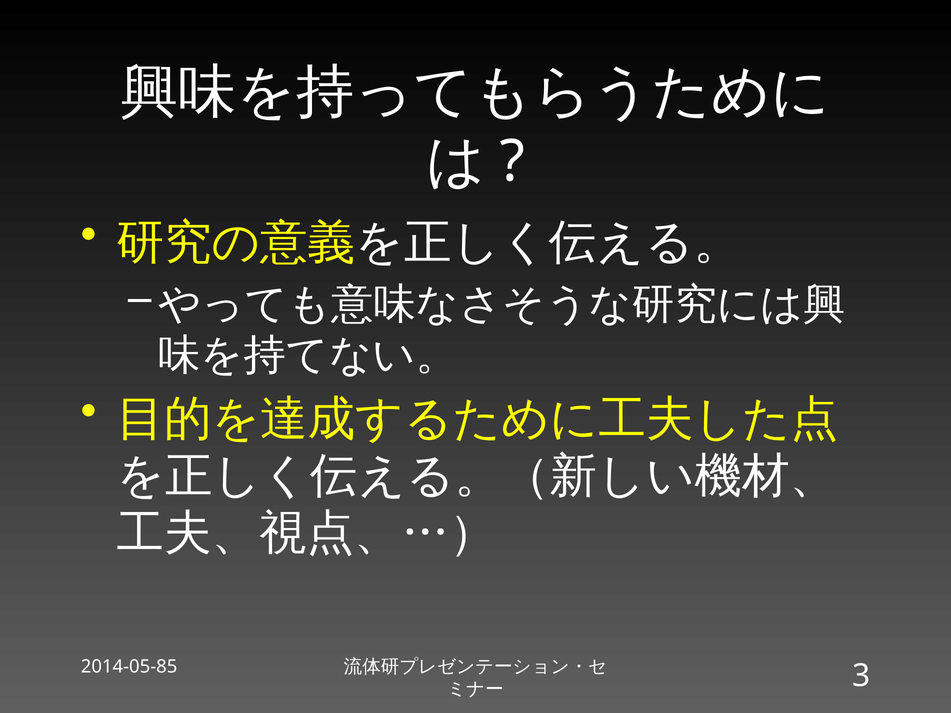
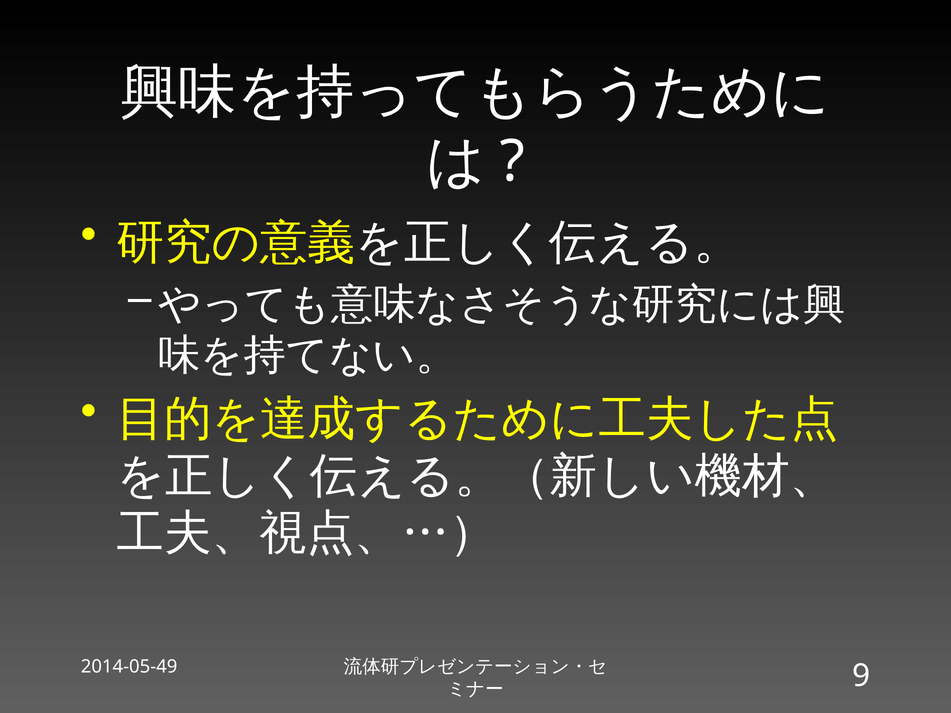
2014-05-85: 2014-05-85 -> 2014-05-49
3: 3 -> 9
